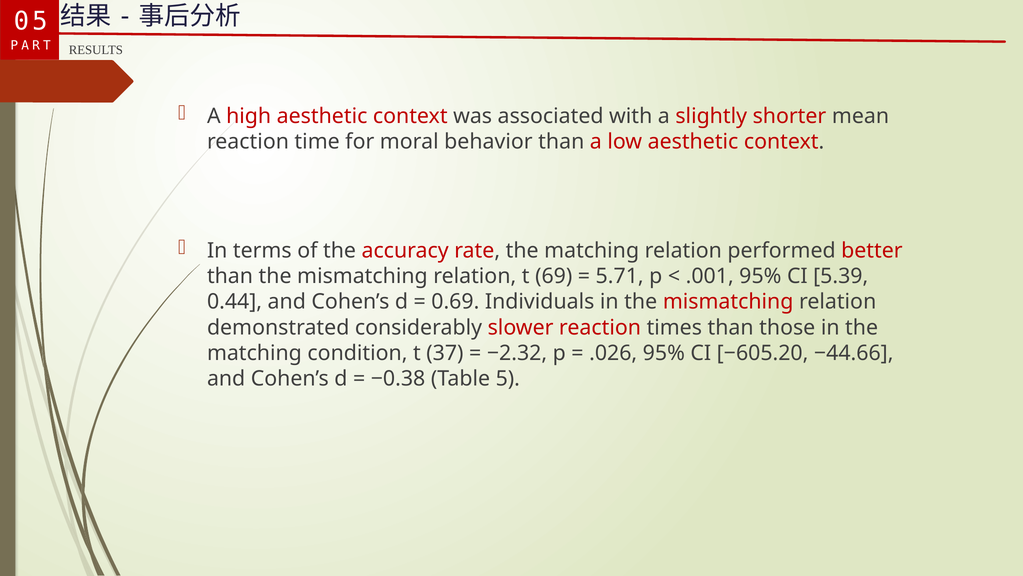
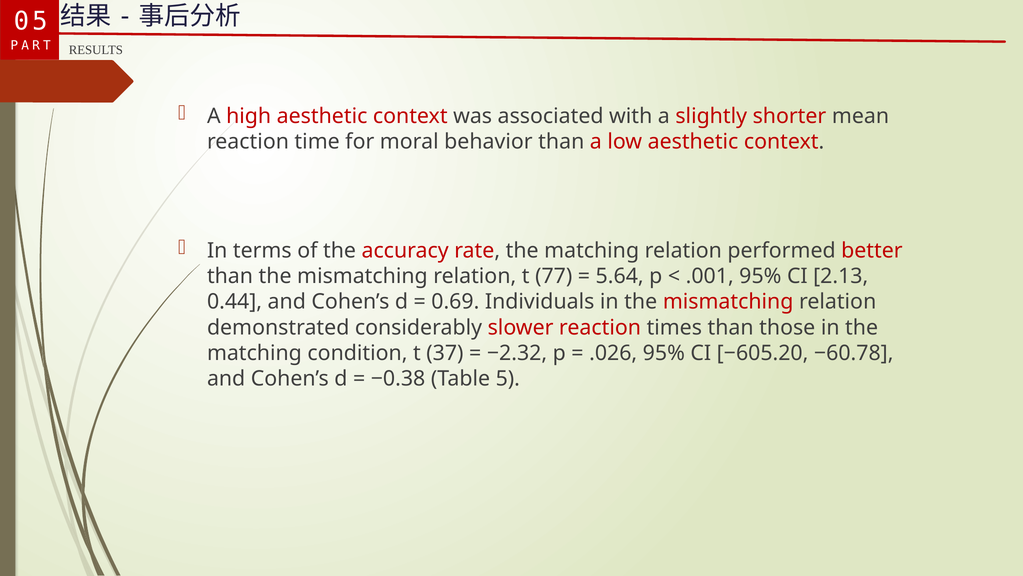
69: 69 -> 77
5.71: 5.71 -> 5.64
5.39: 5.39 -> 2.13
−44.66: −44.66 -> −60.78
